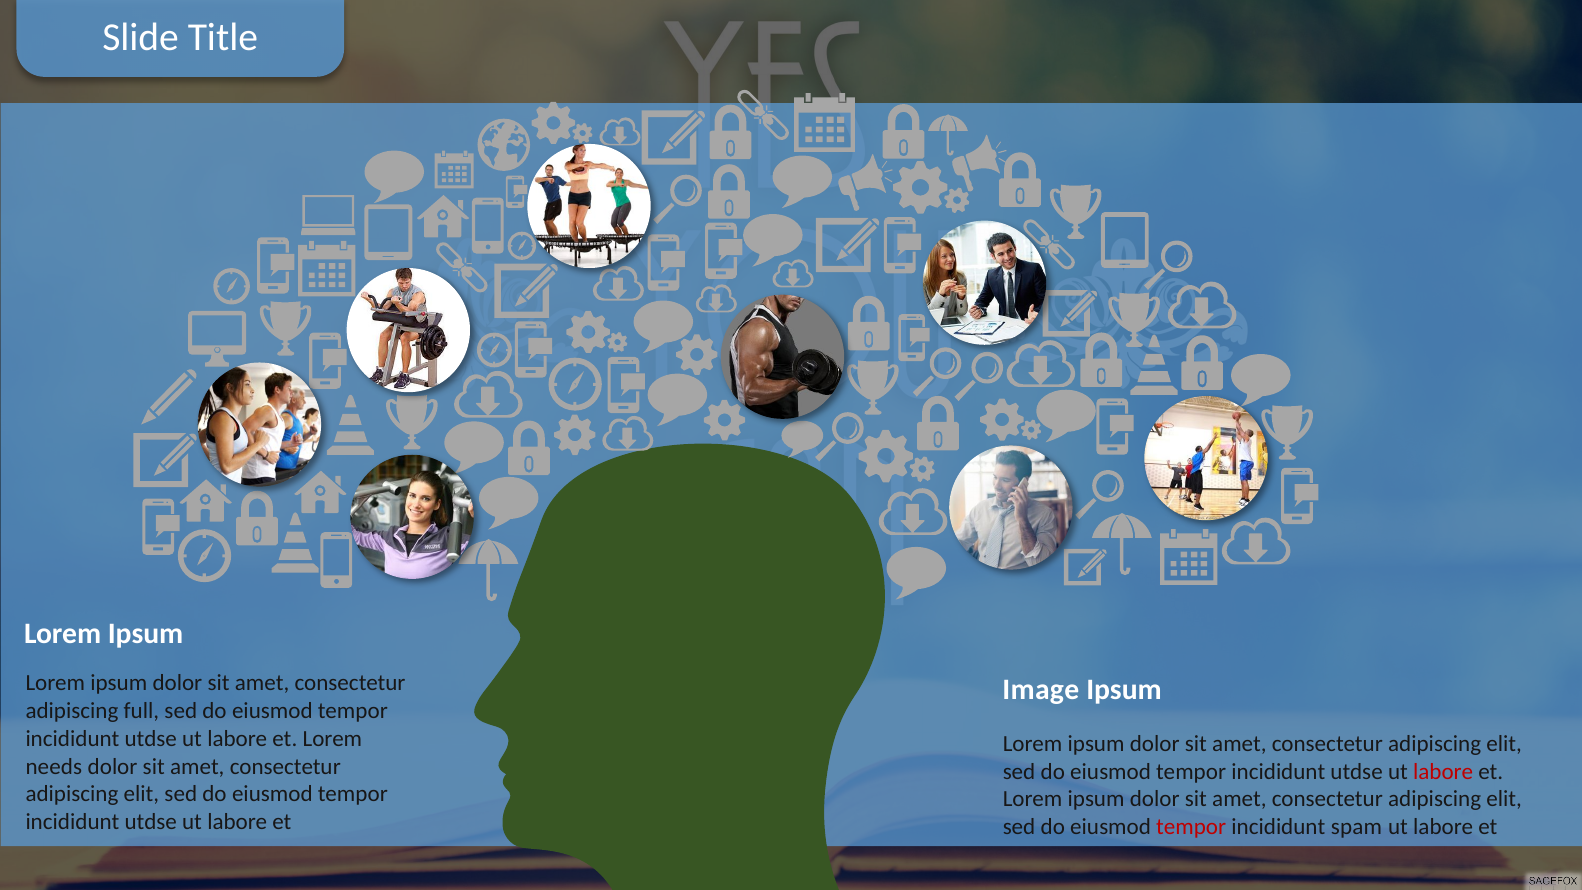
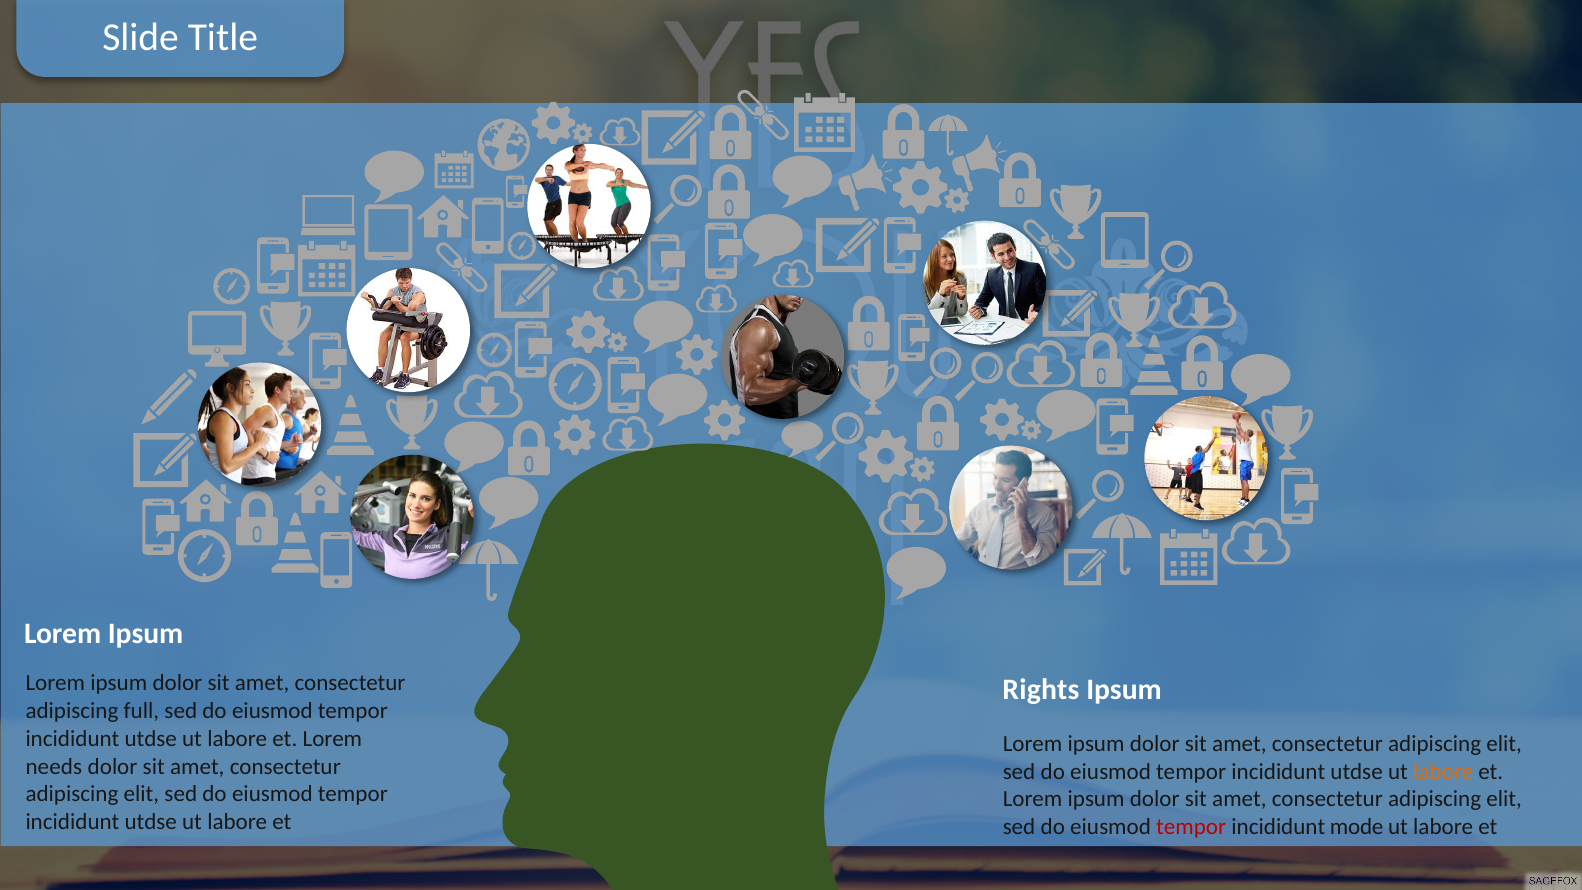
Image: Image -> Rights
labore at (1443, 771) colour: red -> orange
spam: spam -> mode
